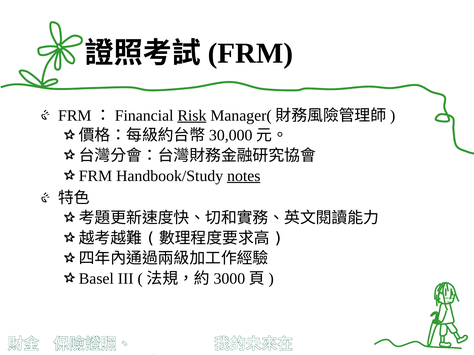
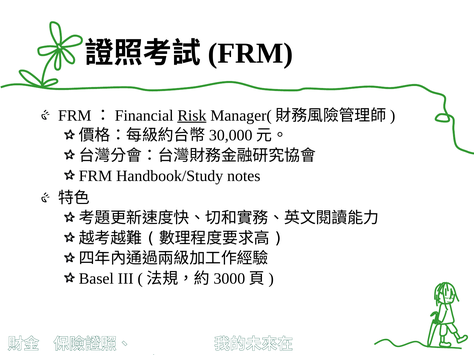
notes underline: present -> none
